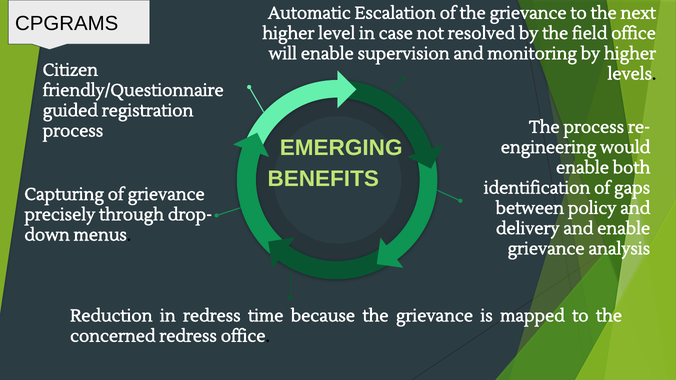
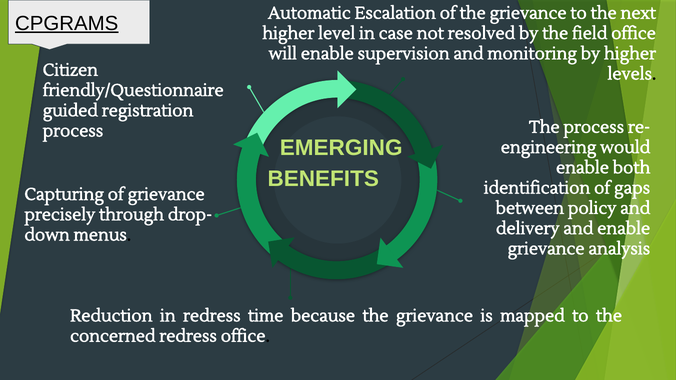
CPGRAMS underline: none -> present
